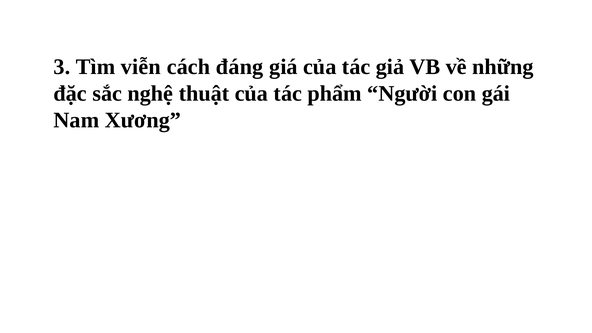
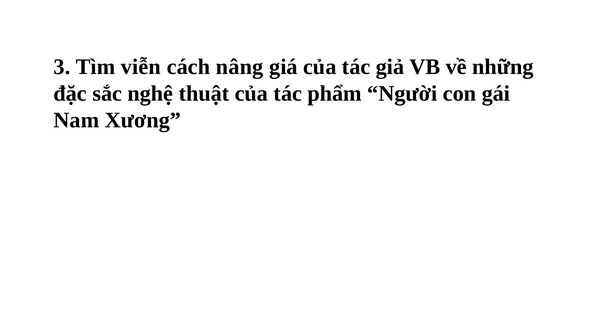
đáng: đáng -> nâng
